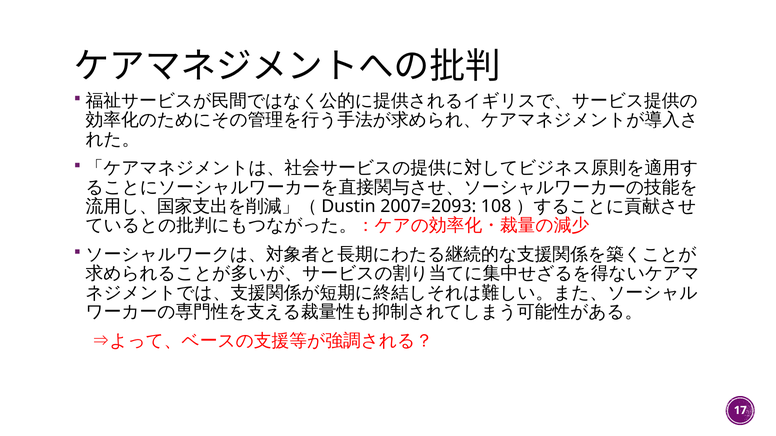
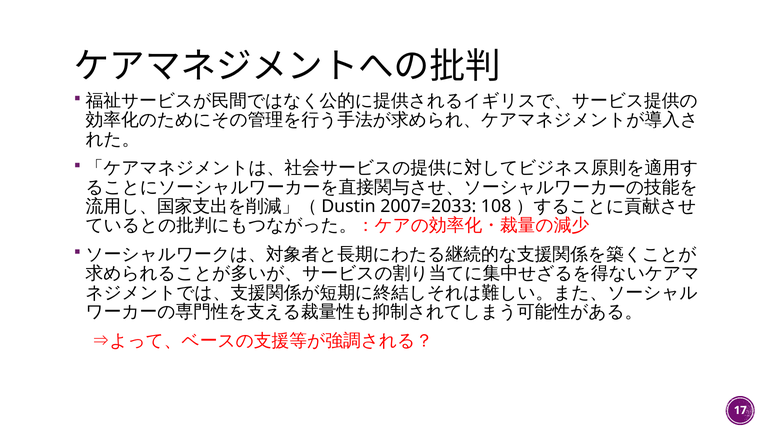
2007=2093: 2007=2093 -> 2007=2033
